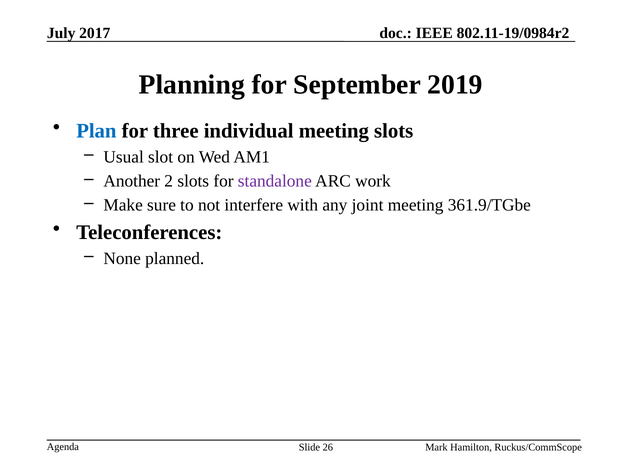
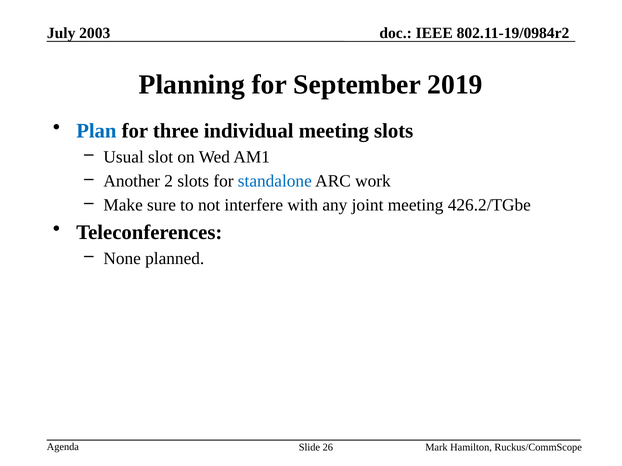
2017: 2017 -> 2003
standalone colour: purple -> blue
361.9/TGbe: 361.9/TGbe -> 426.2/TGbe
